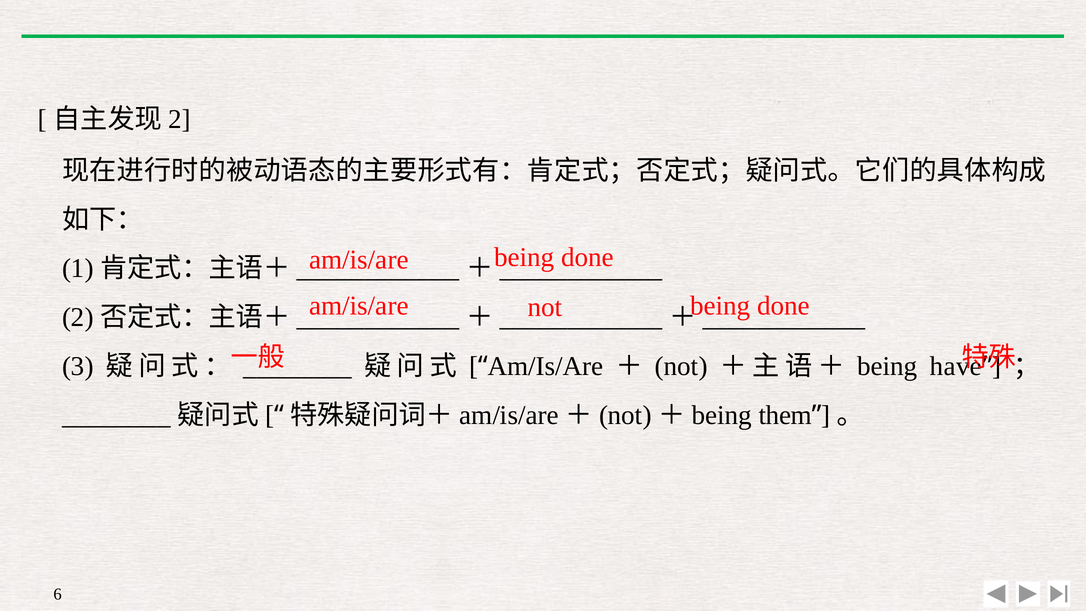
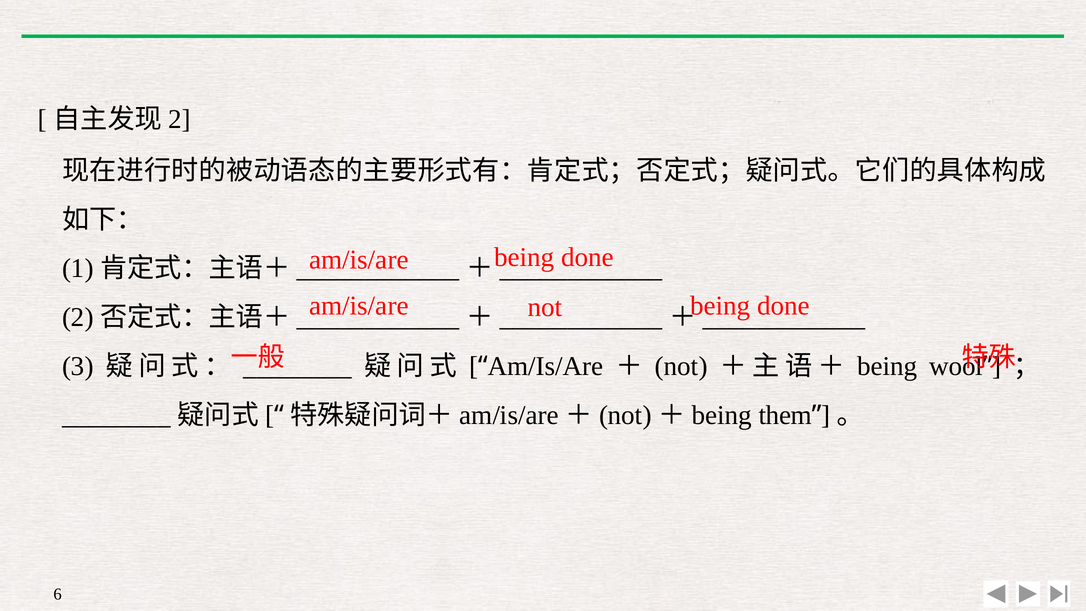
have: have -> wool
